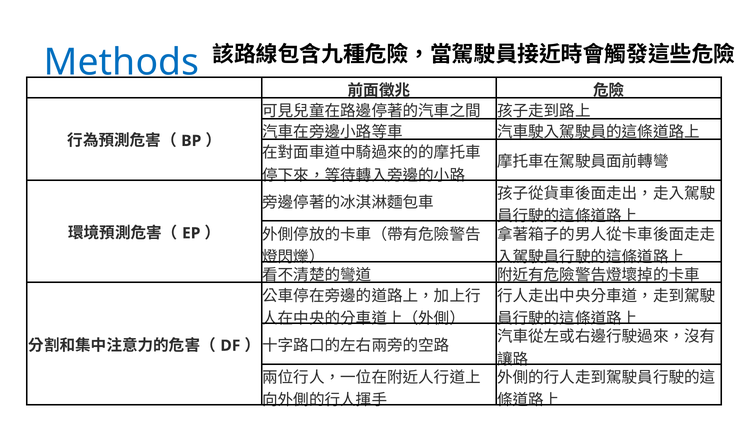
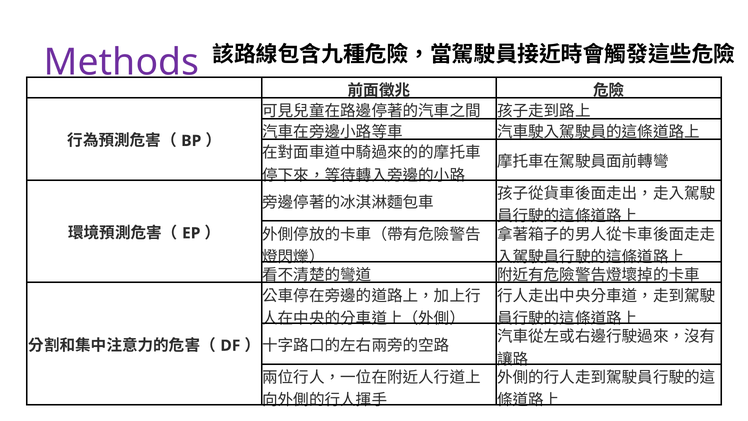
Methods colour: blue -> purple
